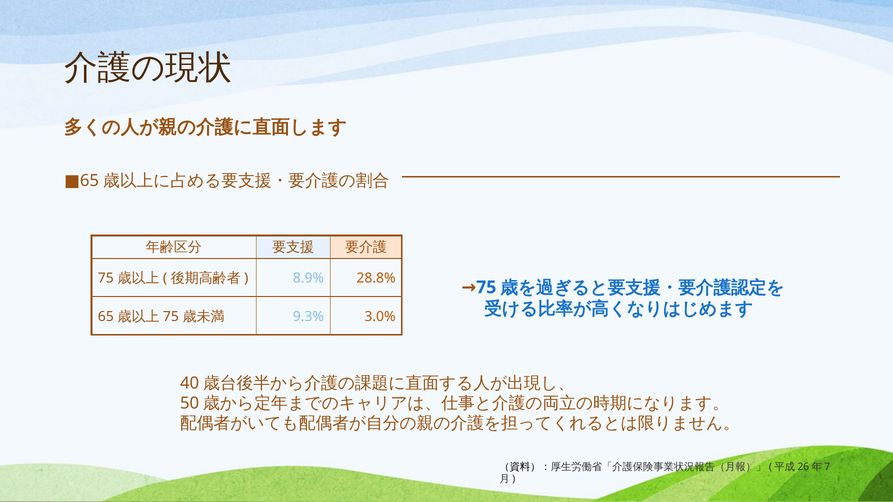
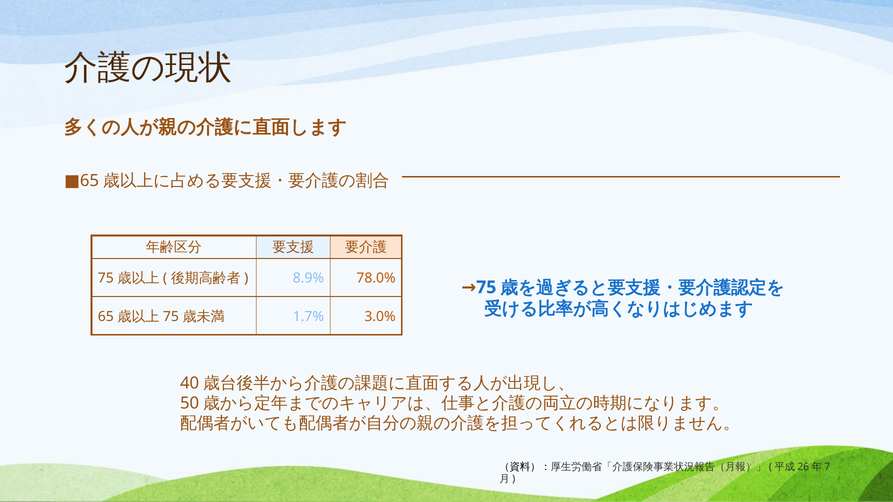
28.8%: 28.8% -> 78.0%
9.3%: 9.3% -> 1.7%
